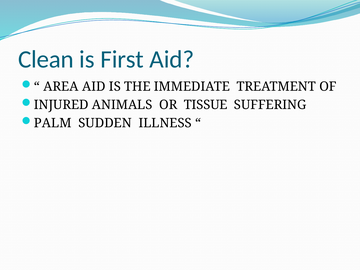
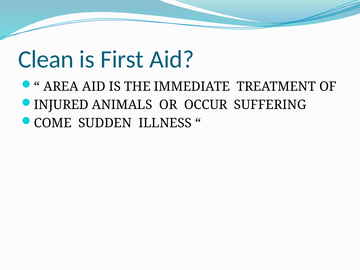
TISSUE: TISSUE -> OCCUR
PALM: PALM -> COME
